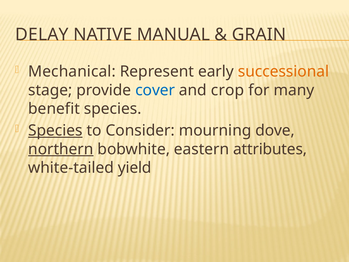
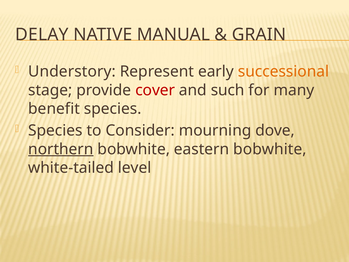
Mechanical: Mechanical -> Understory
cover colour: blue -> red
crop: crop -> such
Species at (55, 130) underline: present -> none
eastern attributes: attributes -> bobwhite
yield: yield -> level
